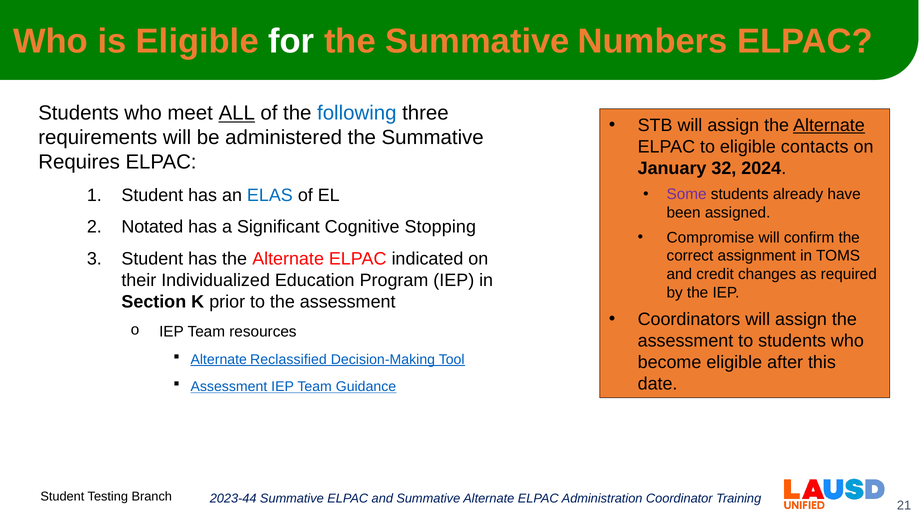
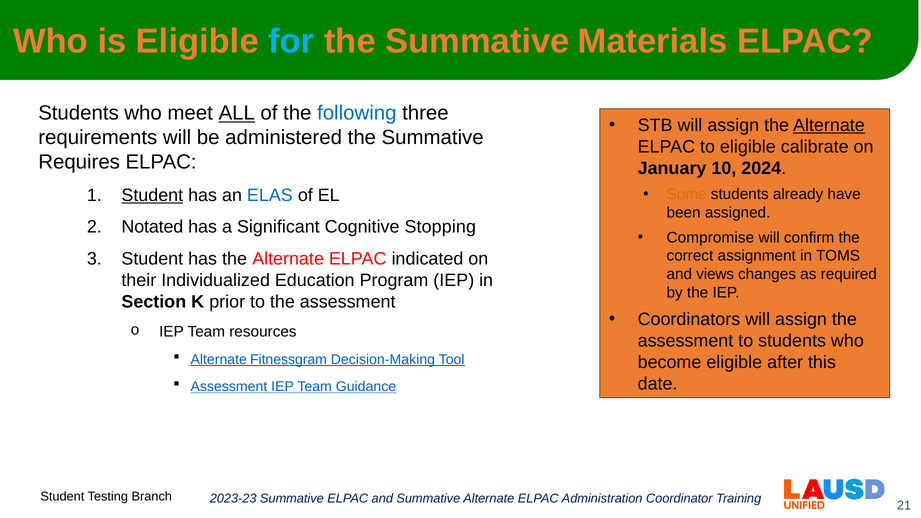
for colour: white -> light blue
Numbers: Numbers -> Materials
contacts: contacts -> calibrate
32: 32 -> 10
Some colour: purple -> orange
Student at (152, 195) underline: none -> present
credit: credit -> views
Reclassified: Reclassified -> Fitnessgram
2023-44: 2023-44 -> 2023-23
